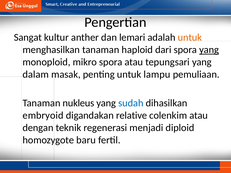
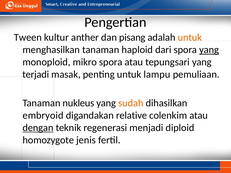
Sangat: Sangat -> Tween
lemari: lemari -> pisang
dalam: dalam -> terjadi
sudah colour: blue -> orange
dengan underline: none -> present
baru: baru -> jenis
